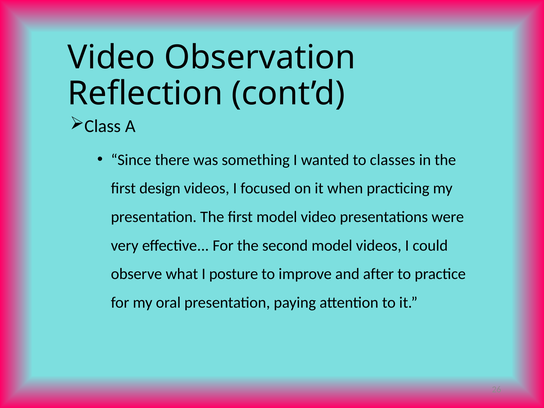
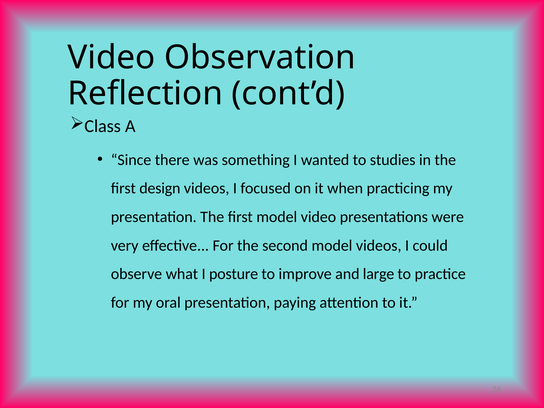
classes: classes -> studies
after: after -> large
